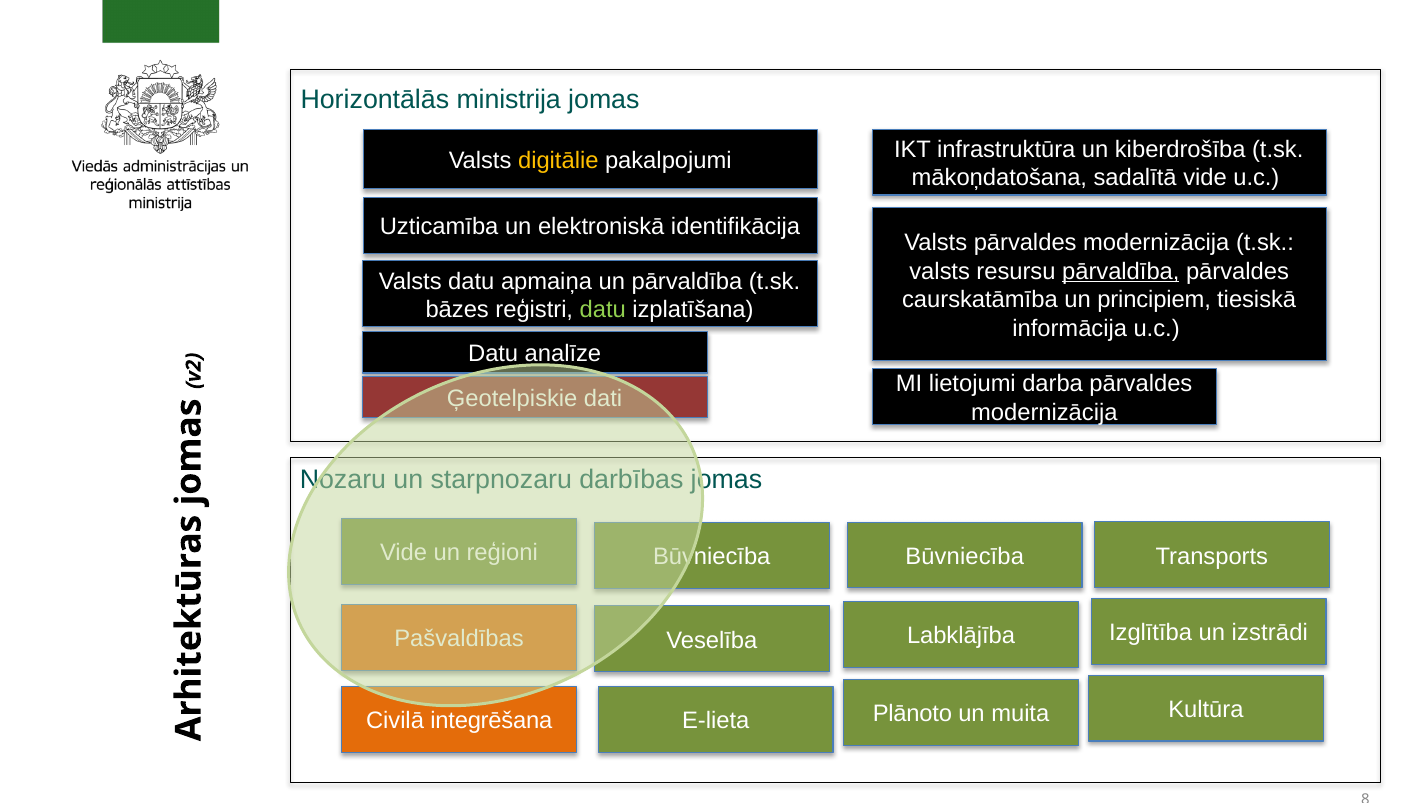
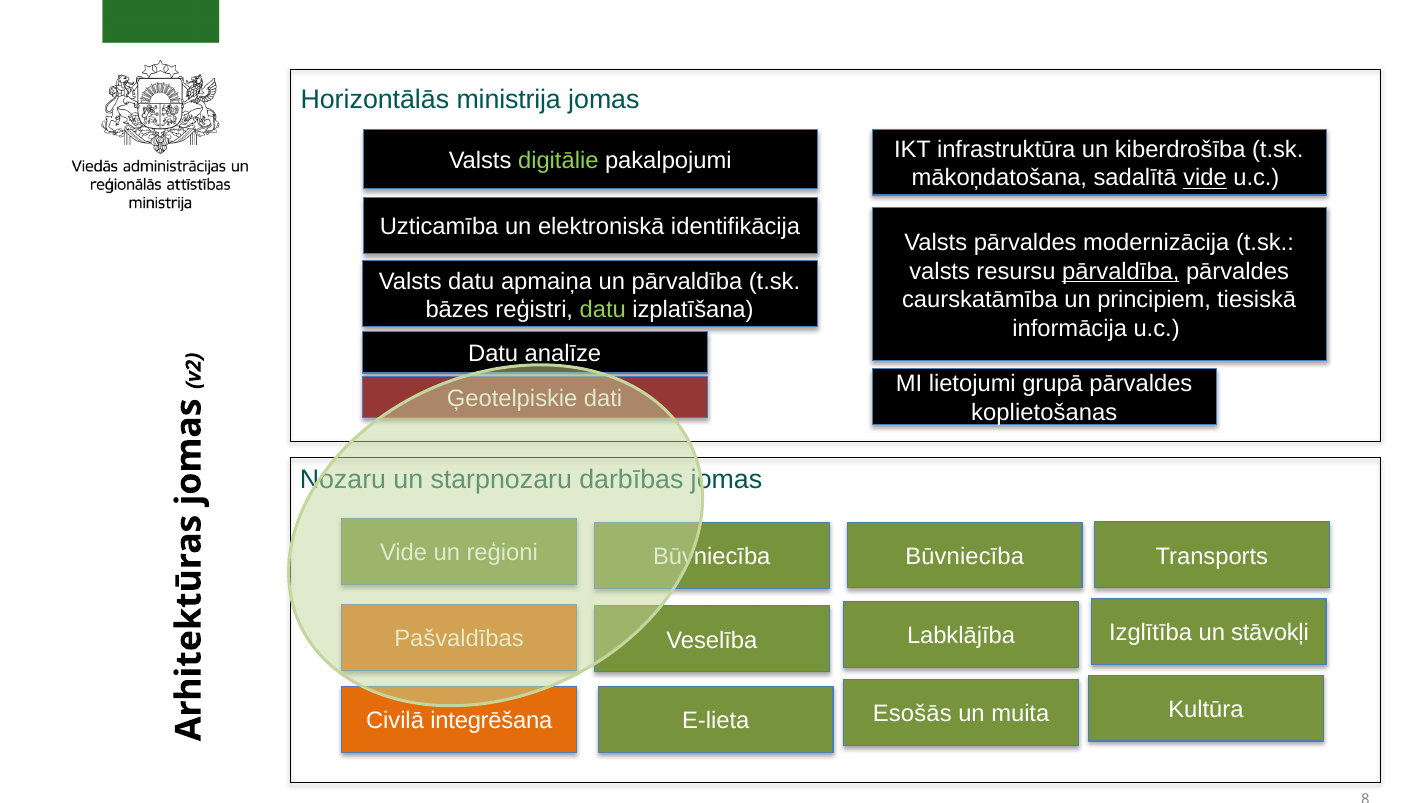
digitālie colour: yellow -> light green
vide at (1205, 178) underline: none -> present
darba: darba -> grupā
modernizācija at (1044, 413): modernizācija -> koplietošanas
izstrādi: izstrādi -> stāvokļi
Plānoto: Plānoto -> Esošās
